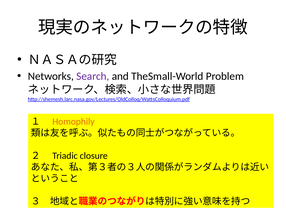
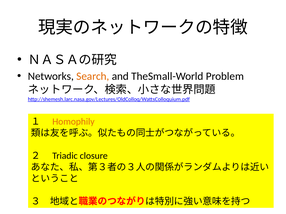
Search colour: purple -> orange
